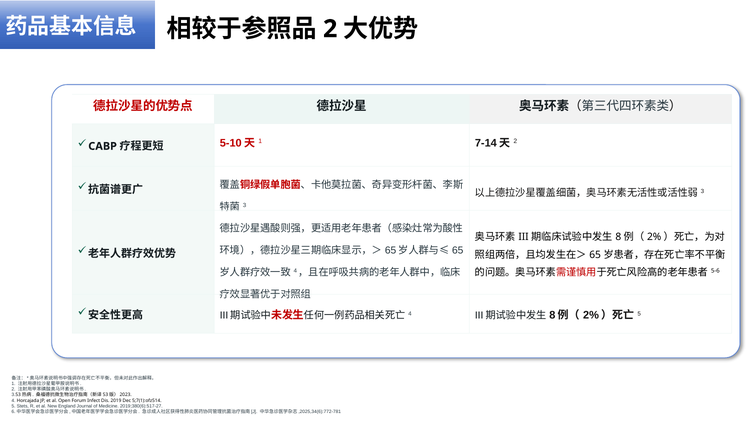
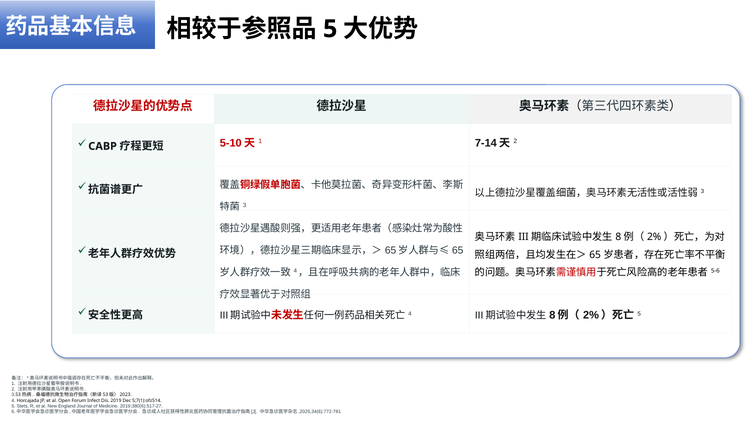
2 at (330, 29): 2 -> 5
